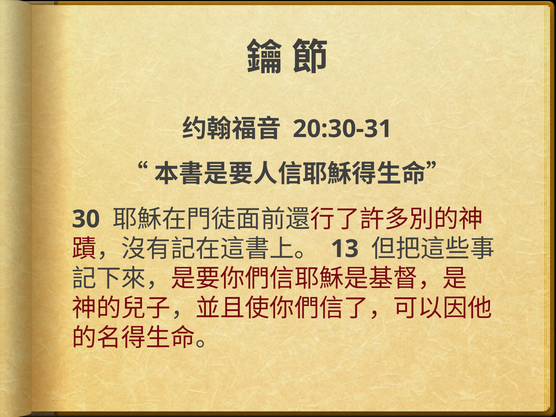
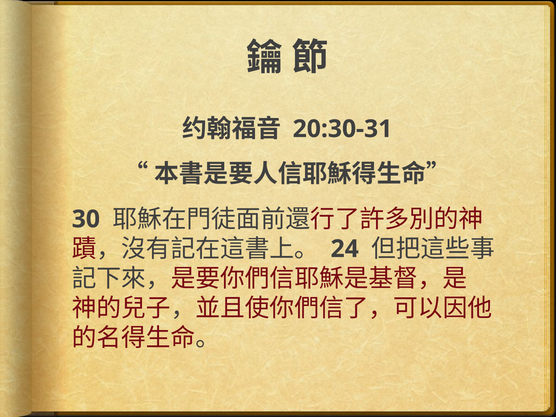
13: 13 -> 24
